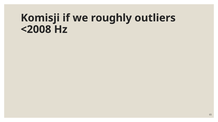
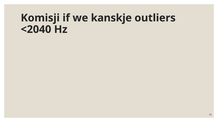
roughly: roughly -> kanskje
<2008: <2008 -> <2040
